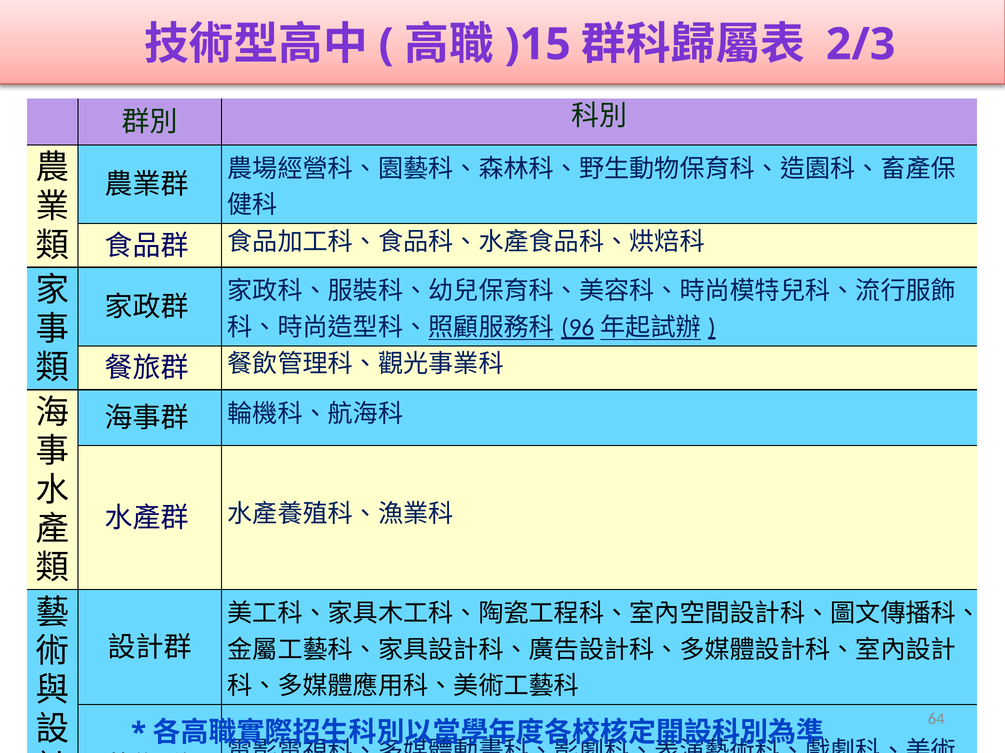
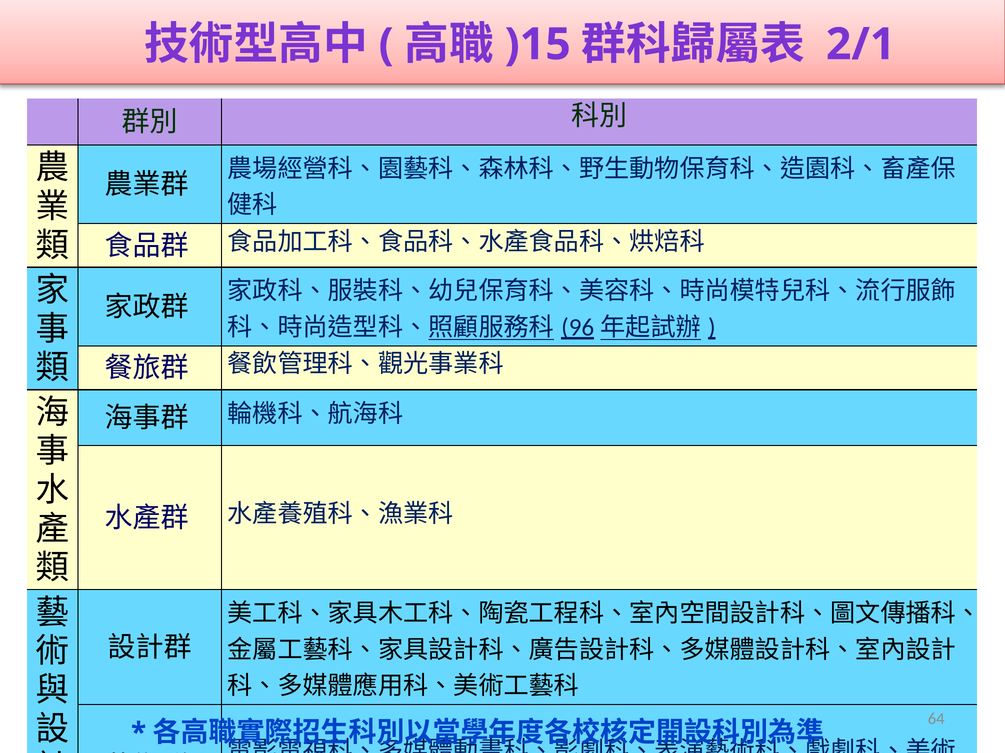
2/3: 2/3 -> 2/1
